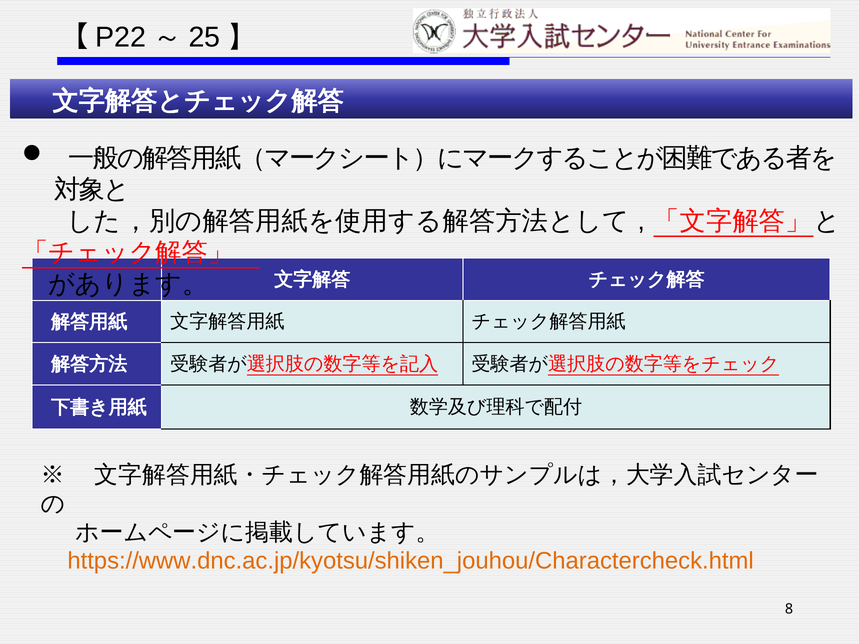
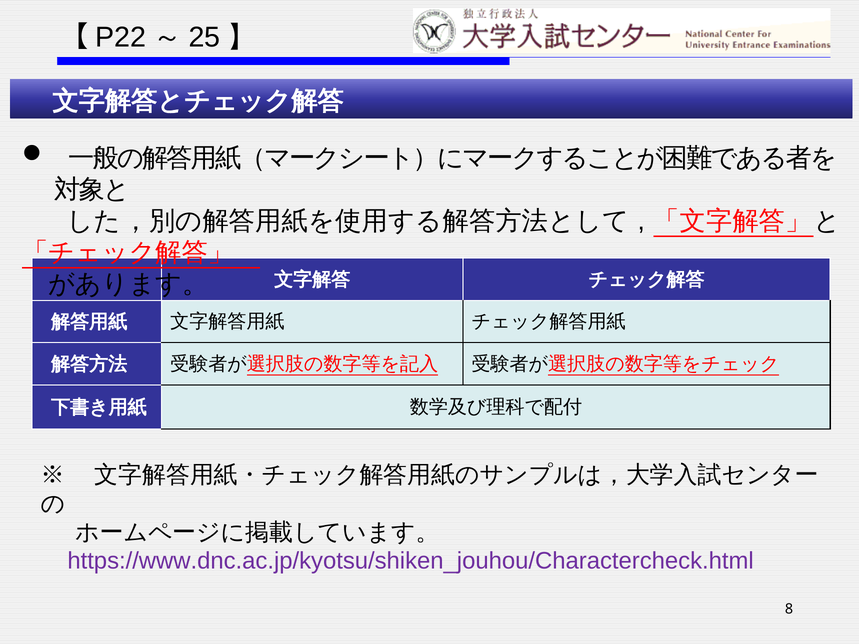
https://www.dnc.ac.jp/kyotsu/shiken_jouhou/Charactercheck.html colour: orange -> purple
